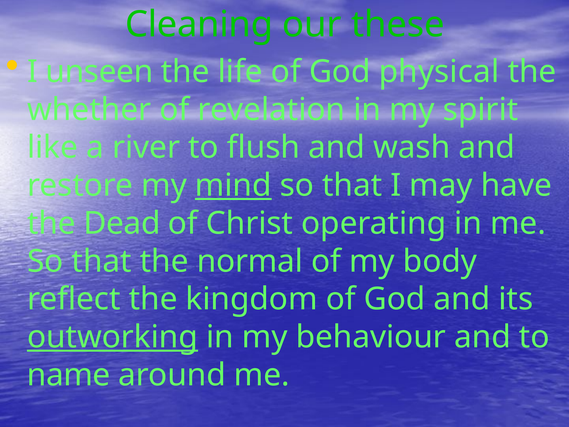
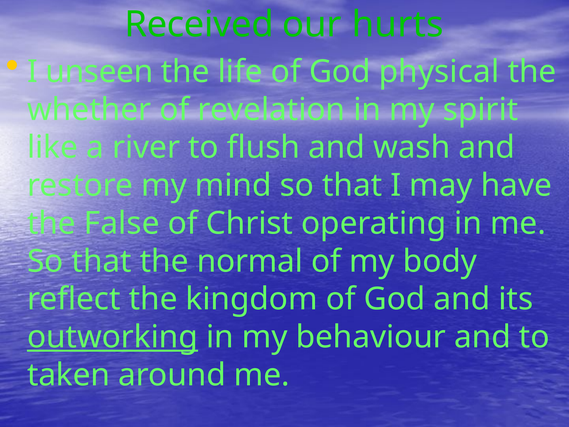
Cleaning: Cleaning -> Received
these: these -> hurts
mind underline: present -> none
Dead: Dead -> False
name: name -> taken
